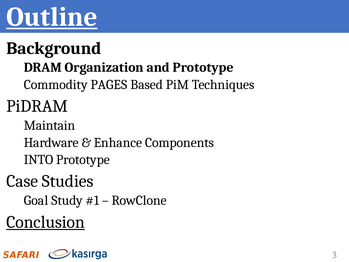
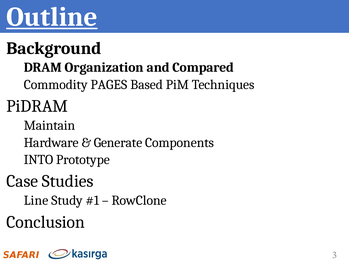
and Prototype: Prototype -> Compared
Enhance: Enhance -> Generate
Goal: Goal -> Line
Conclusion underline: present -> none
